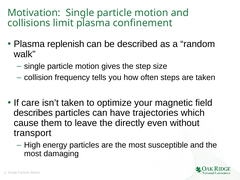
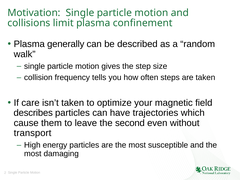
replenish: replenish -> generally
directly: directly -> second
